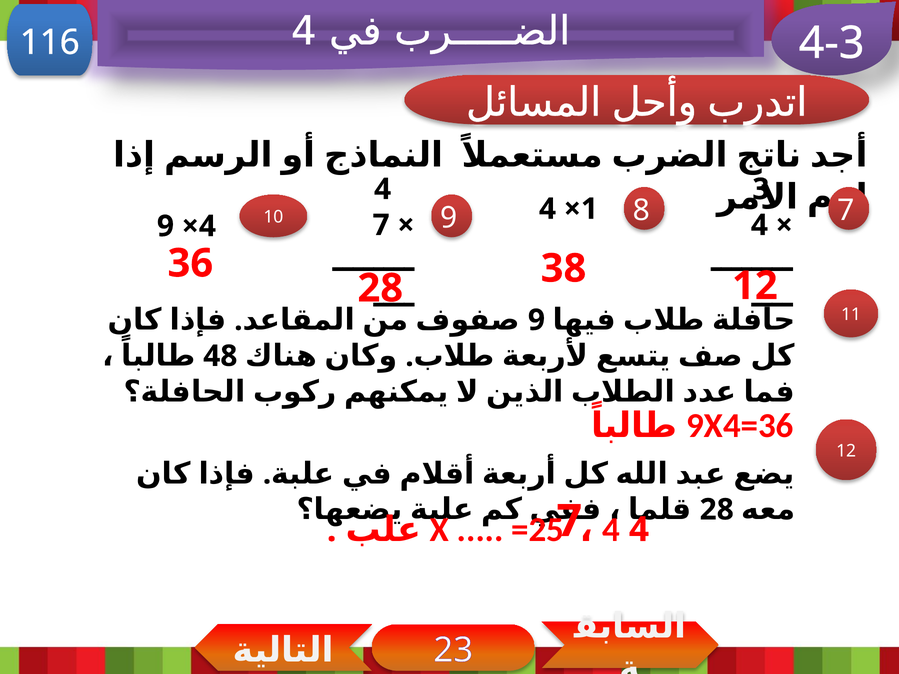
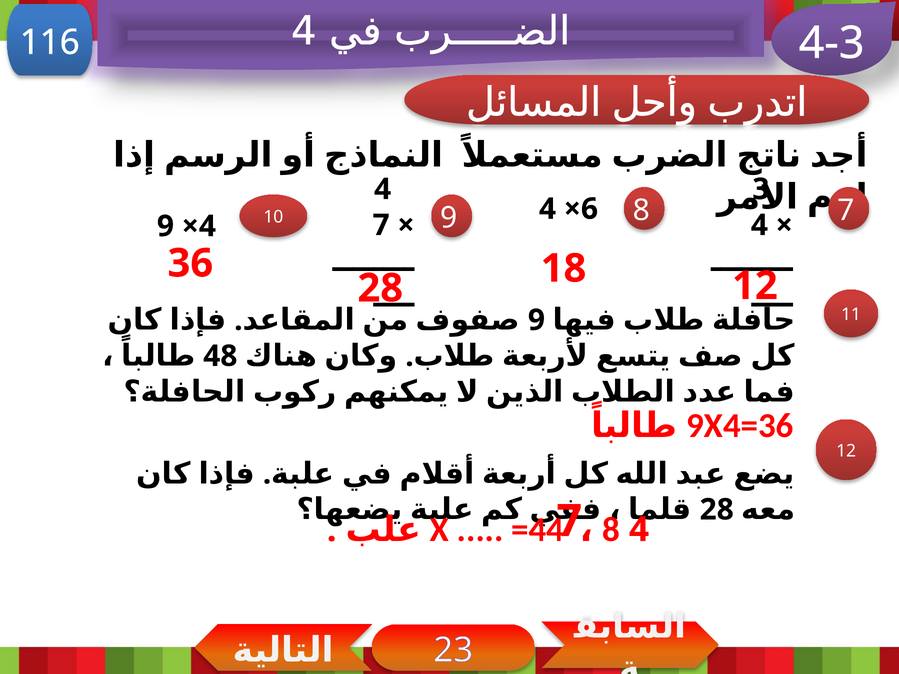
1: 1 -> 6
38: 38 -> 18
=25: =25 -> =44
4 at (611, 530): 4 -> 8
